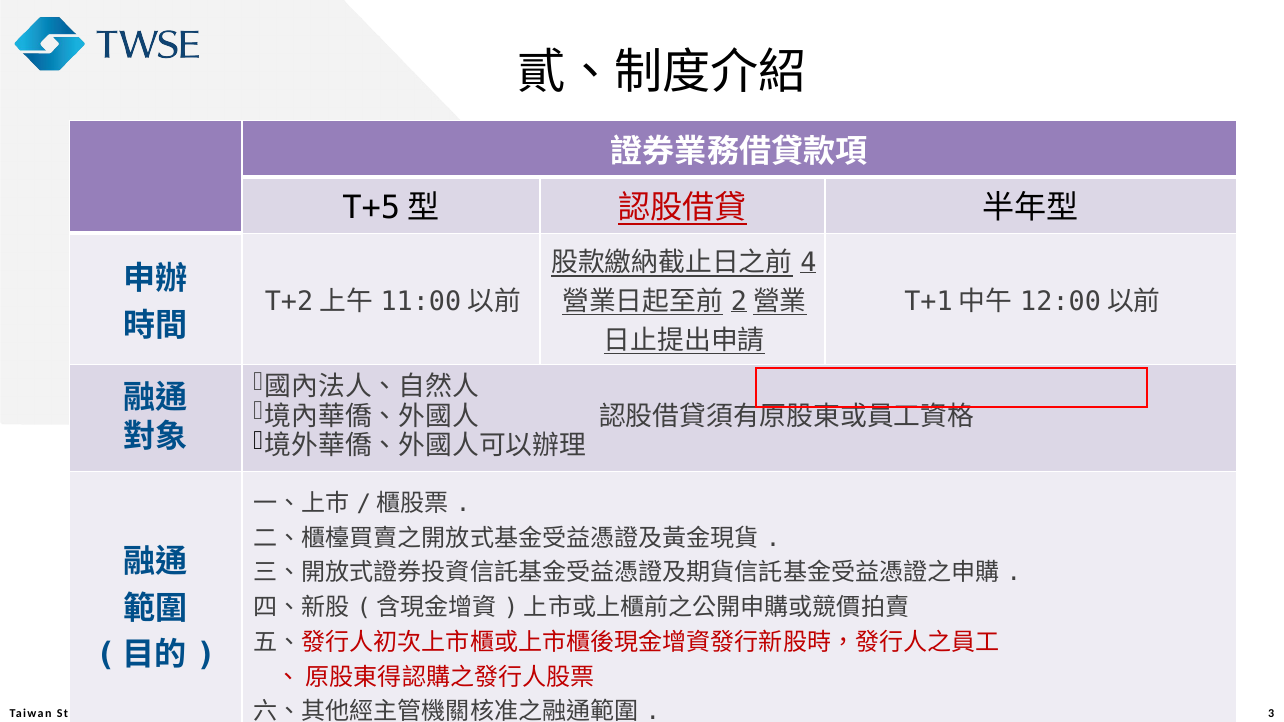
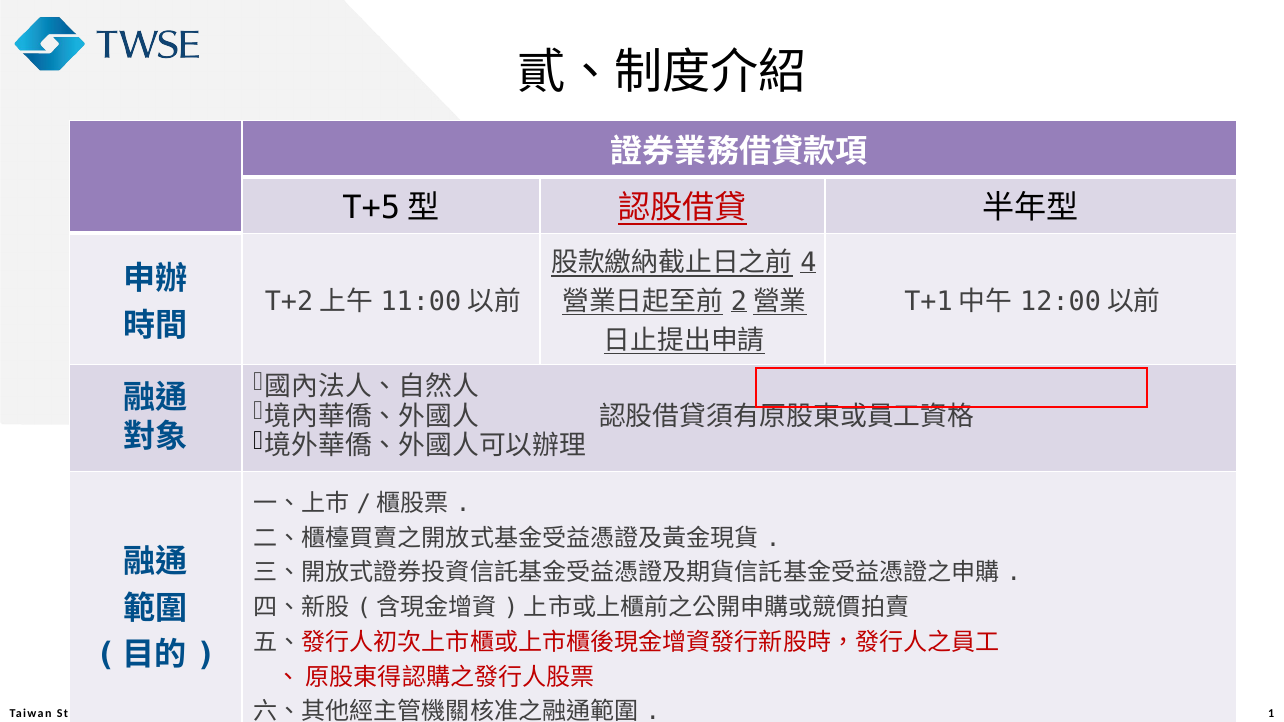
3: 3 -> 1
